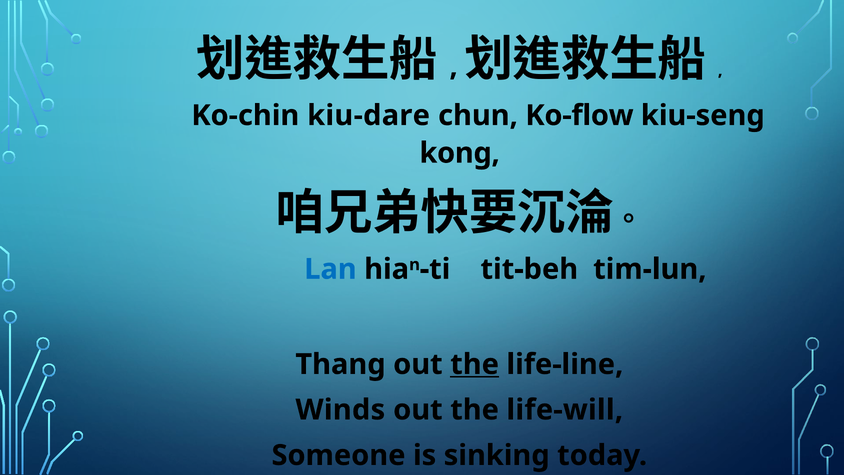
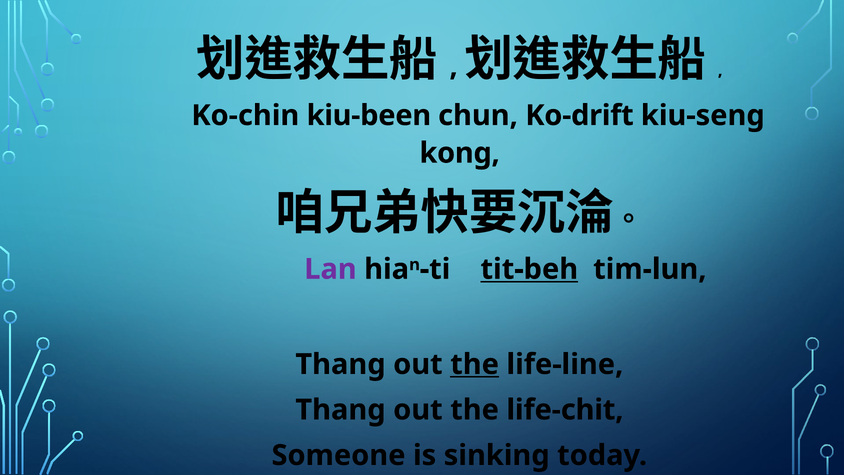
kiu-dare: kiu-dare -> kiu-been
Ko-flow: Ko-flow -> Ko-drift
Lan colour: blue -> purple
tit-beh underline: none -> present
Winds at (340, 410): Winds -> Thang
life-will: life-will -> life-chit
